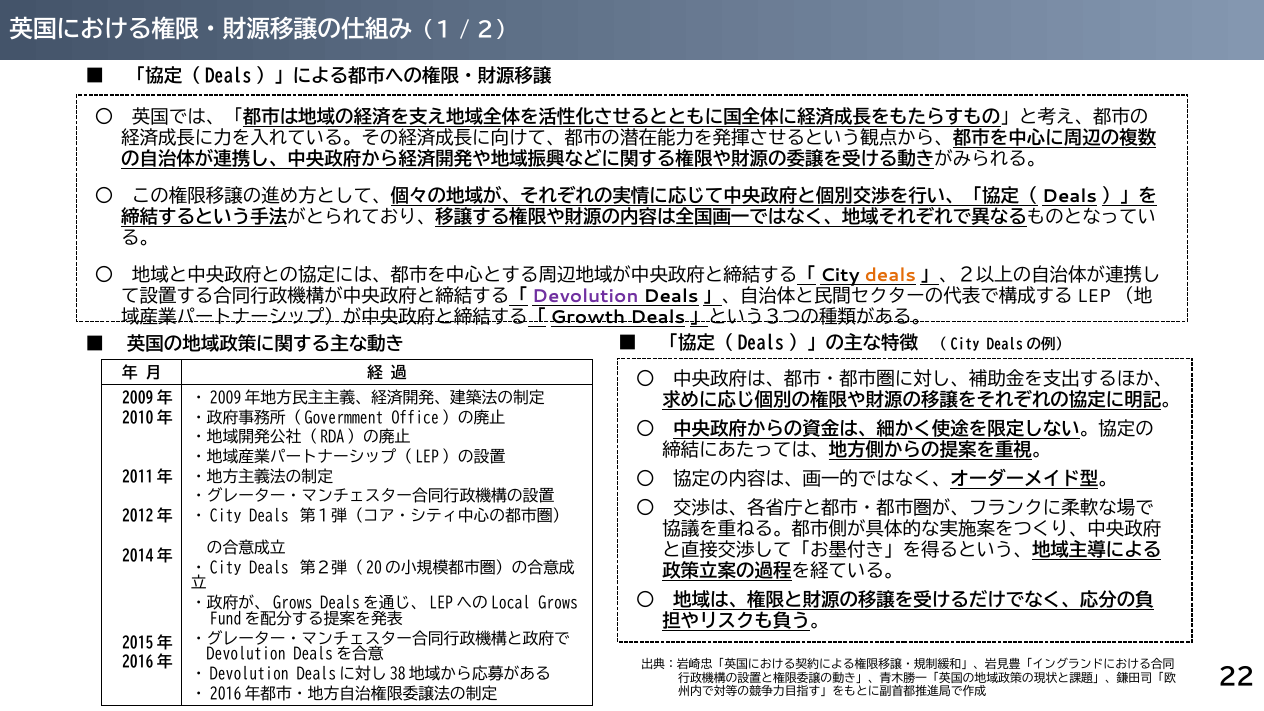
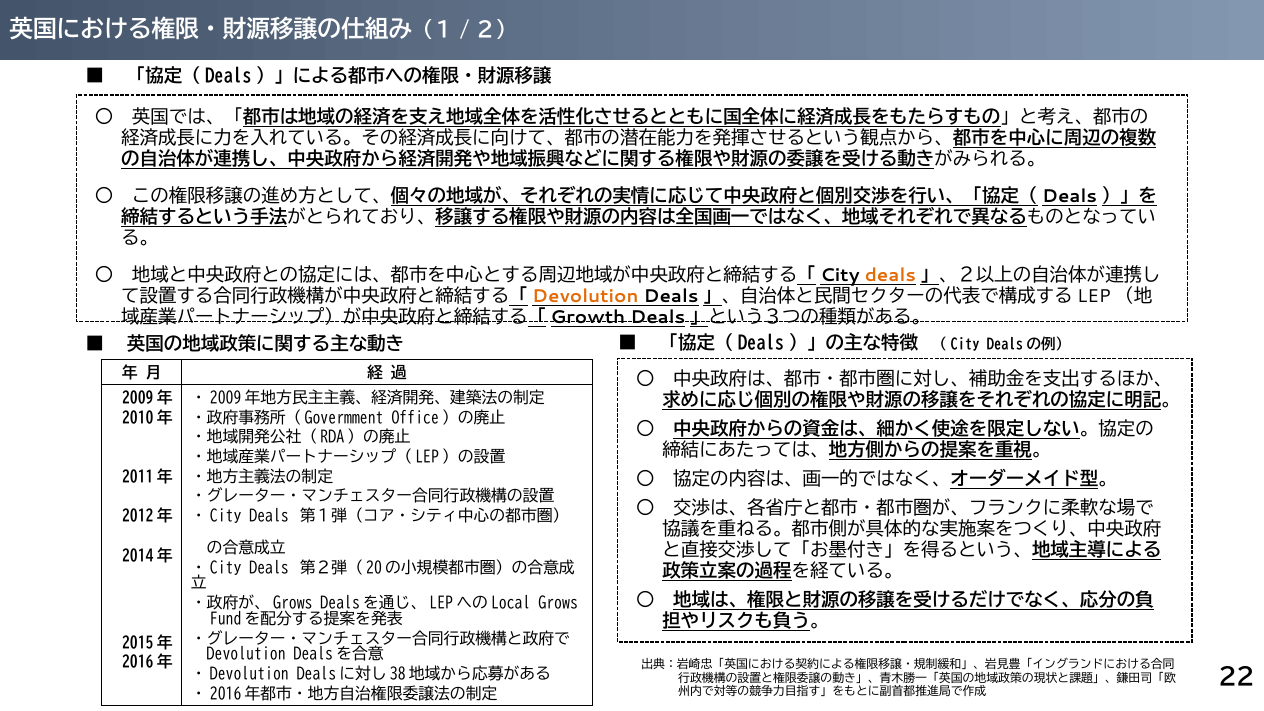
Devolution at (585, 297) colour: purple -> orange
